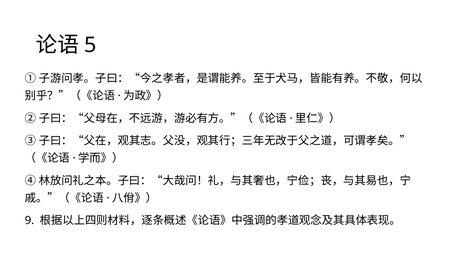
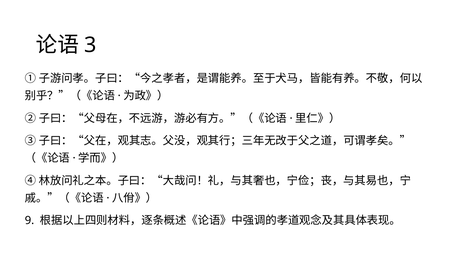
5: 5 -> 3
